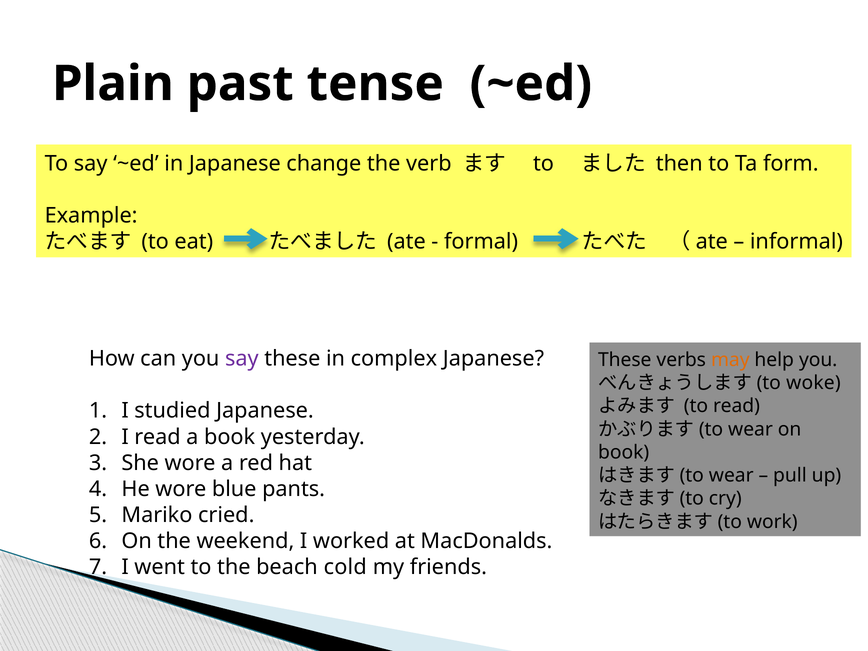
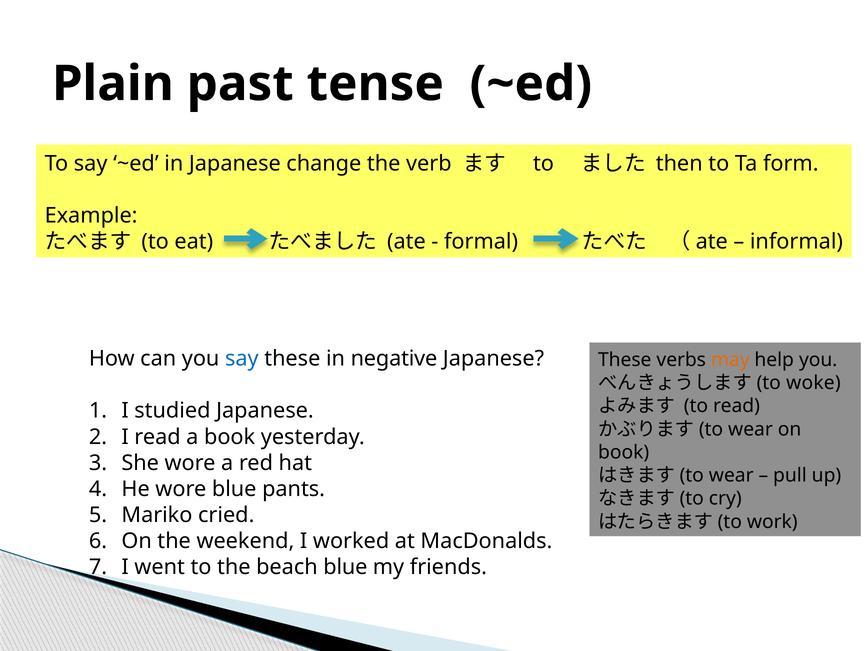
say at (242, 359) colour: purple -> blue
complex: complex -> negative
beach cold: cold -> blue
